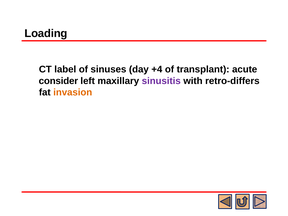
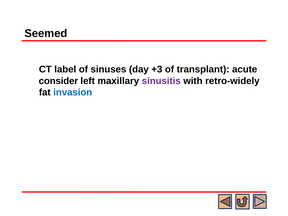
Loading: Loading -> Seemed
+4: +4 -> +3
retro-differs: retro-differs -> retro-widely
invasion colour: orange -> blue
